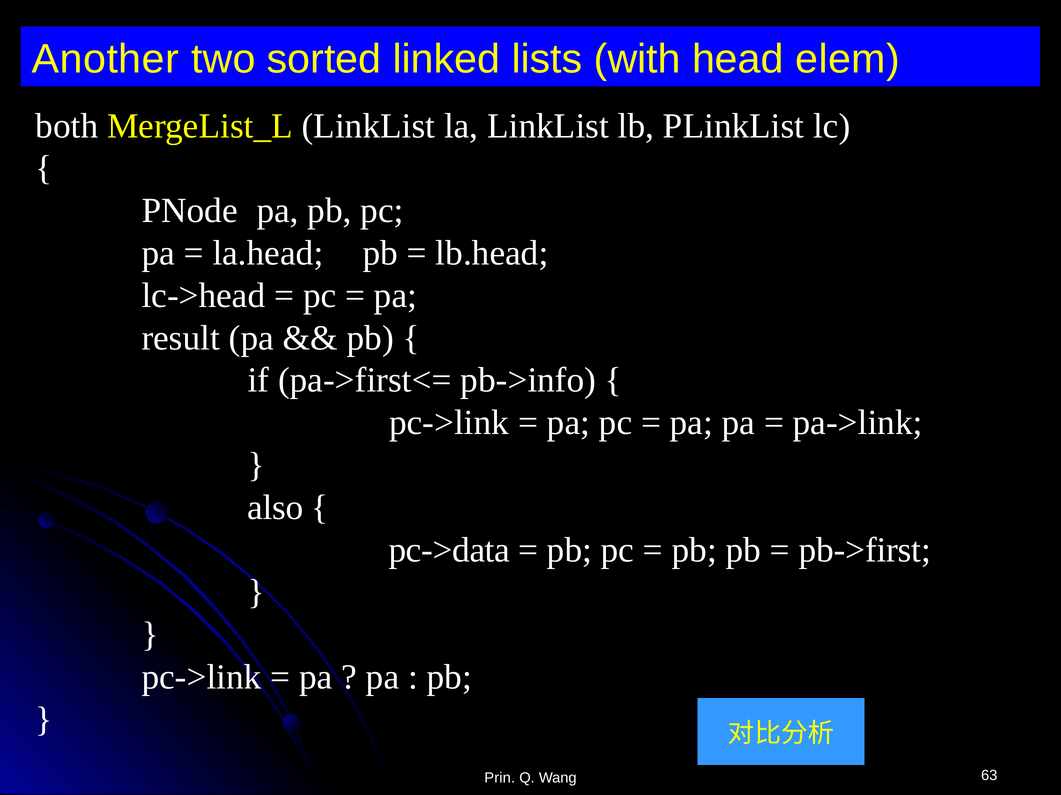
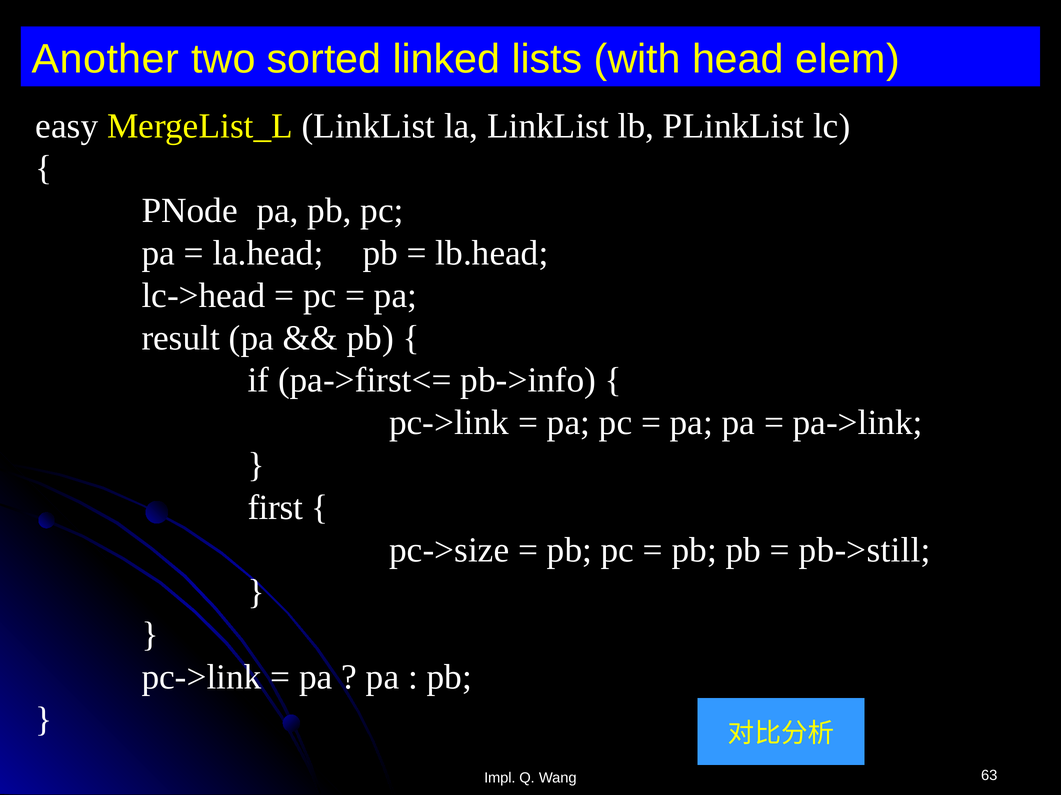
both: both -> easy
also: also -> first
pc->data: pc->data -> pc->size
pb->first: pb->first -> pb->still
Prin: Prin -> Impl
